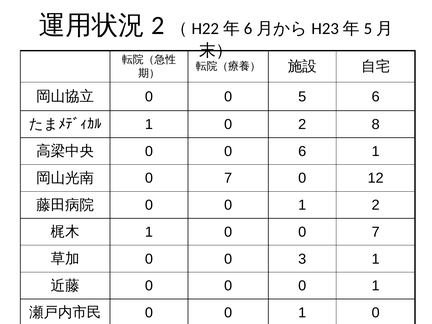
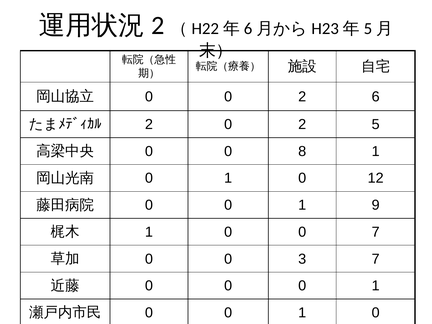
0 0 5: 5 -> 2
1 at (149, 124): 1 -> 2
8: 8 -> 5
0 6: 6 -> 8
7 at (228, 178): 7 -> 1
1 2: 2 -> 9
3 1: 1 -> 7
